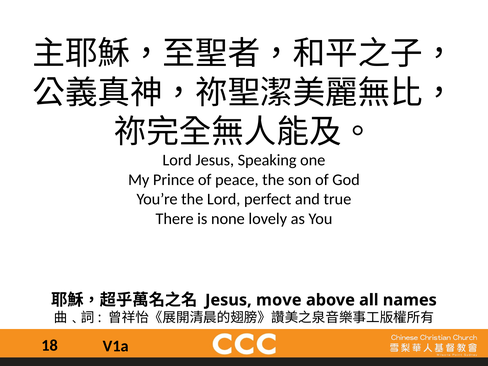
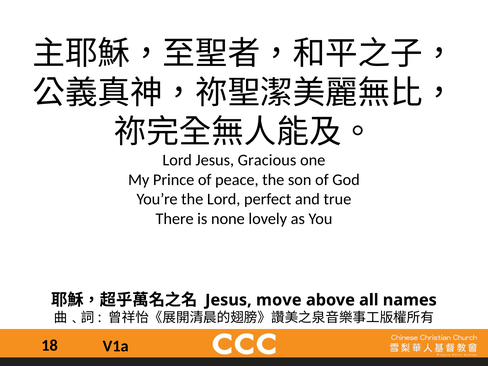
Speaking: Speaking -> Gracious
